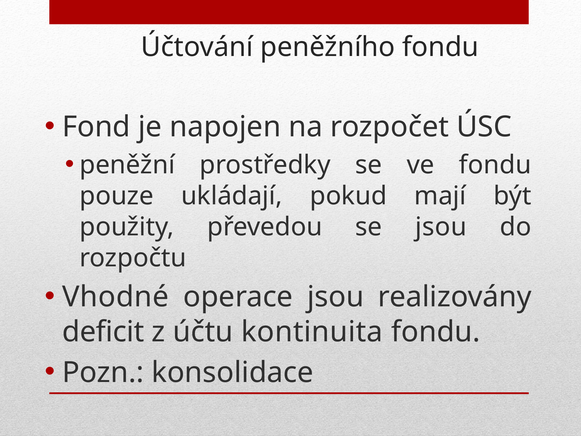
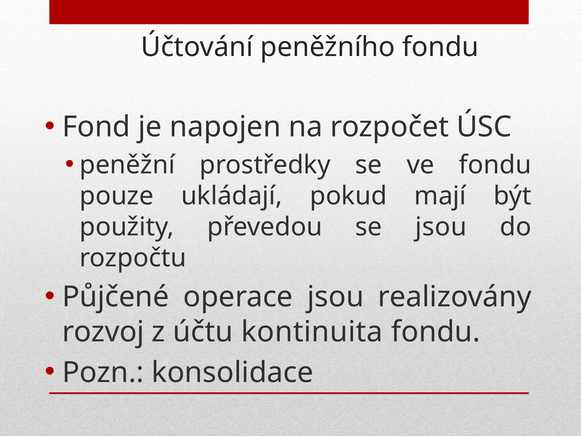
Vhodné: Vhodné -> Půjčené
deficit: deficit -> rozvoj
